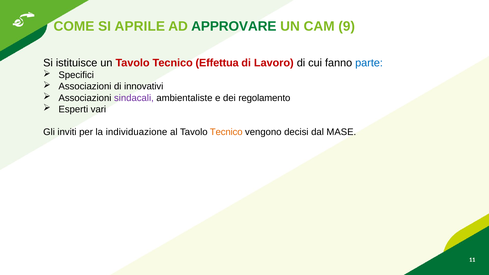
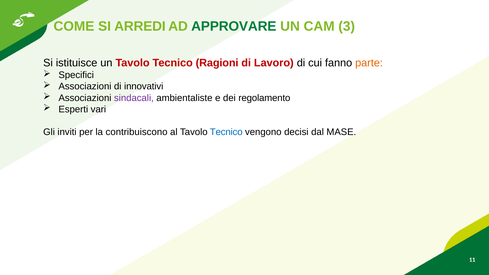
APRILE: APRILE -> ARREDI
9: 9 -> 3
Effettua: Effettua -> Ragioni
parte colour: blue -> orange
individuazione: individuazione -> contribuiscono
Tecnico at (226, 132) colour: orange -> blue
